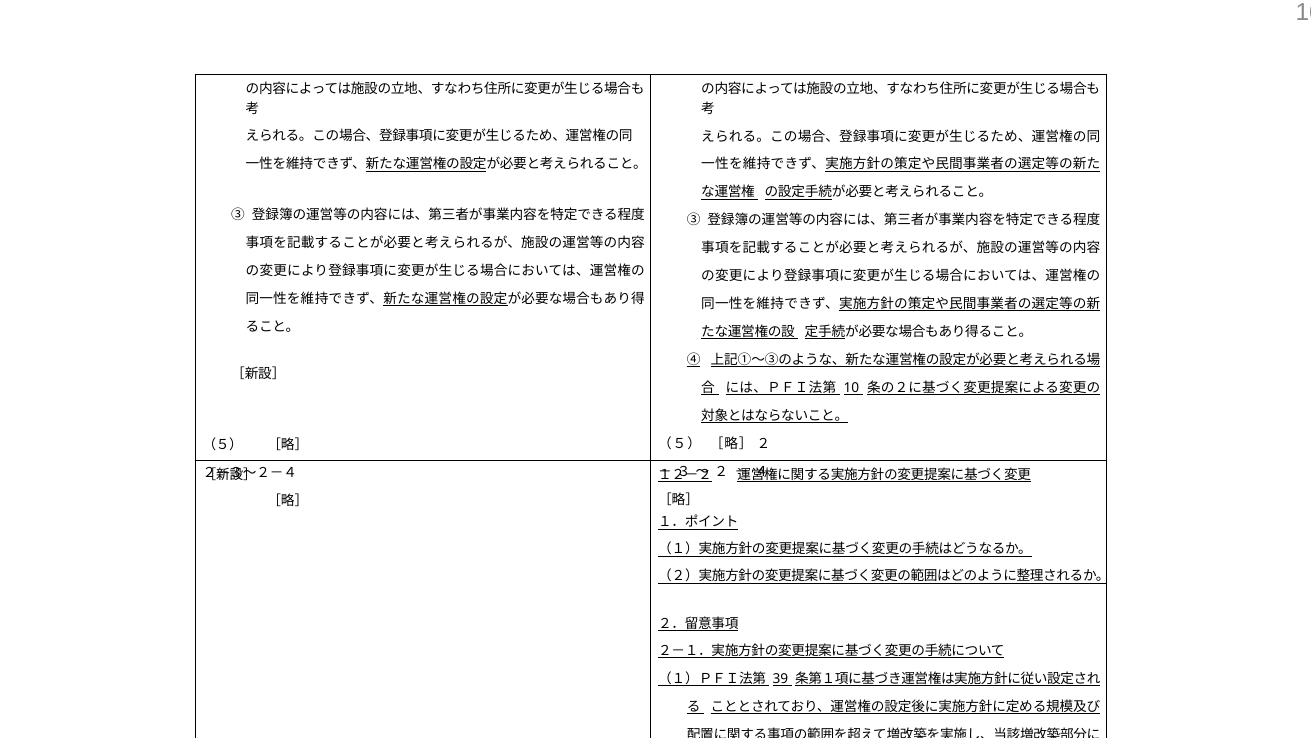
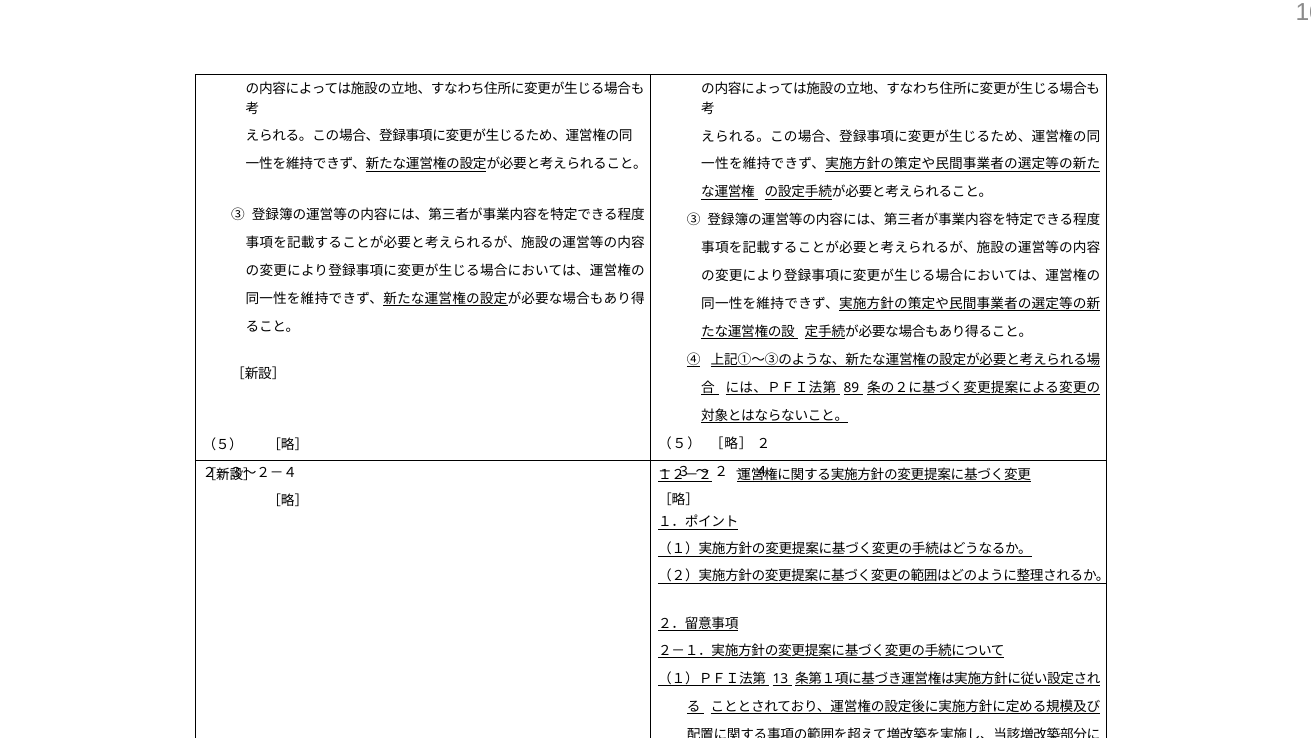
10: 10 -> 89
39: 39 -> 13
